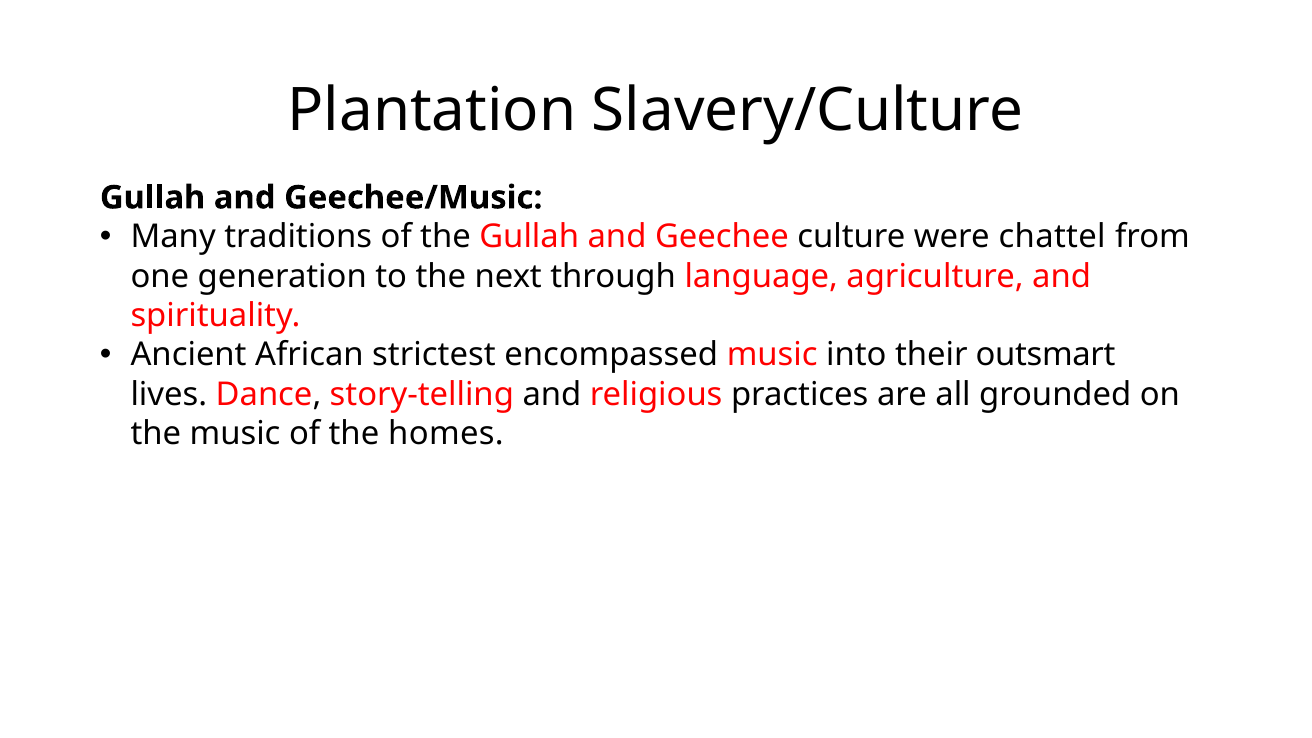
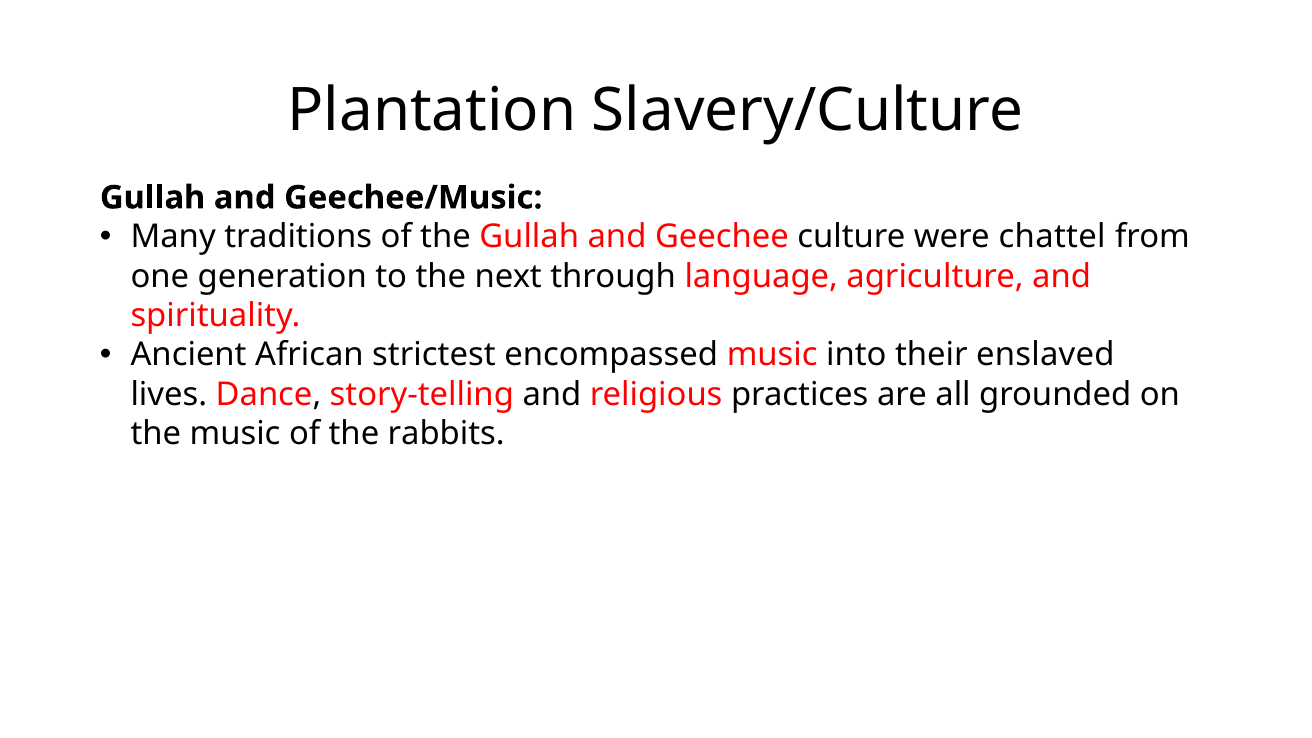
outsmart: outsmart -> enslaved
homes: homes -> rabbits
